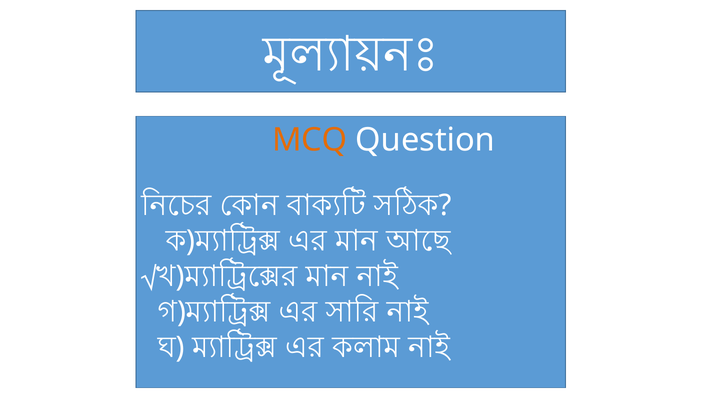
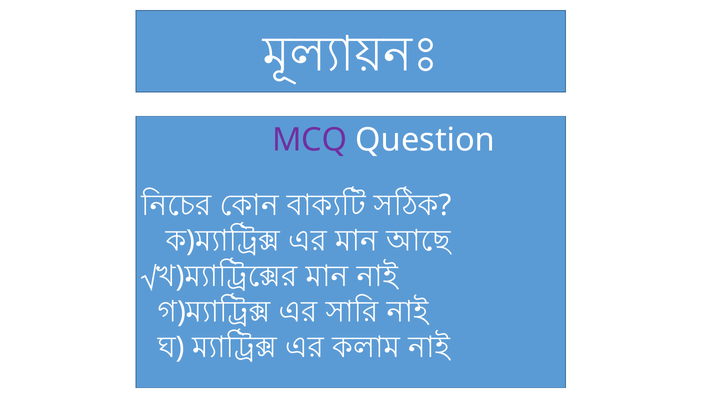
MCQ colour: orange -> purple
